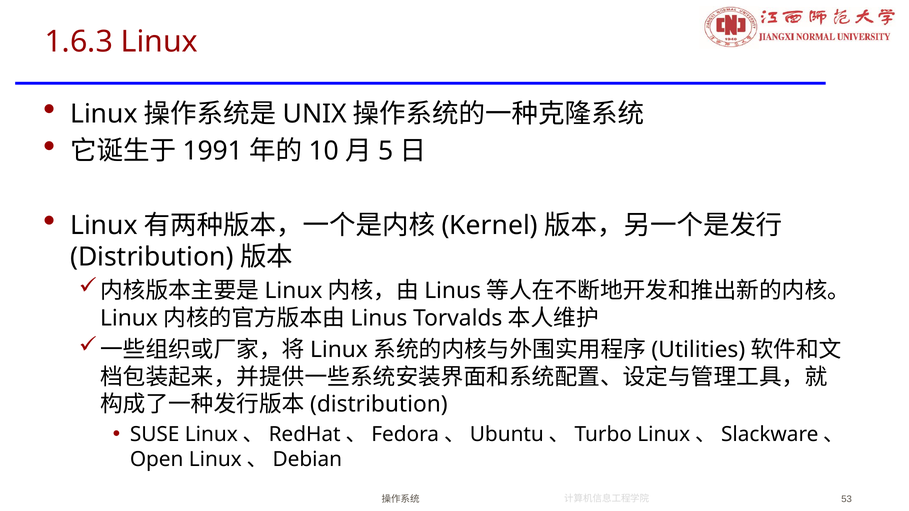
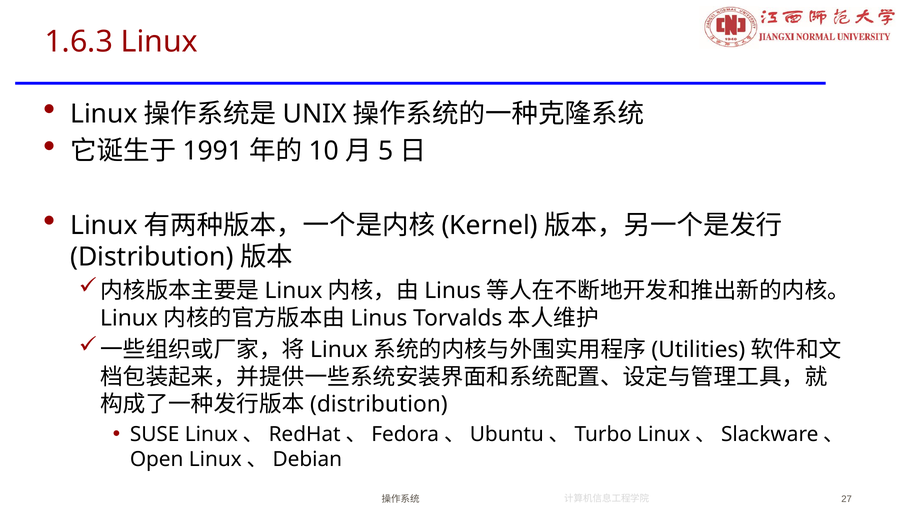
53: 53 -> 27
